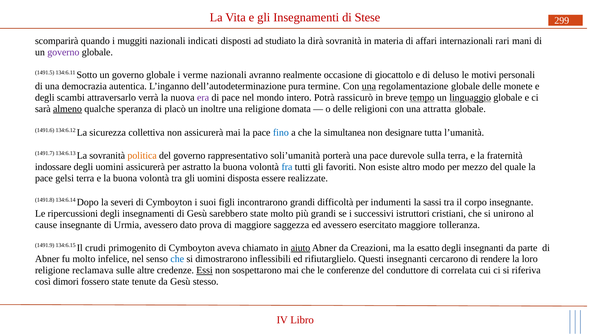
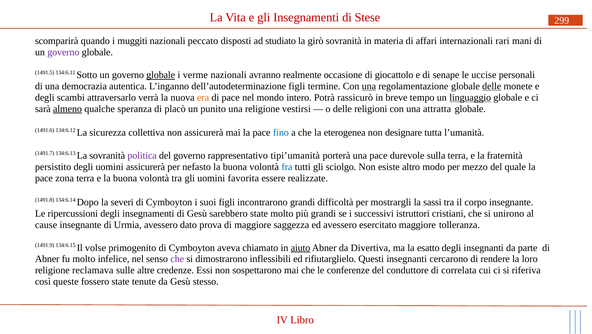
indicati: indicati -> peccato
dirà: dirà -> girò
globale at (161, 75) underline: none -> present
deluso: deluso -> senape
motivi: motivi -> uccise
dell’autodeterminazione pura: pura -> figli
delle at (492, 86) underline: none -> present
era colour: purple -> orange
tempo underline: present -> none
inoltre: inoltre -> punito
domata: domata -> vestirsi
simultanea: simultanea -> eterogenea
politica colour: orange -> purple
soli’umanità: soli’umanità -> tipi’umanità
indossare: indossare -> persistito
astratto: astratto -> nefasto
favoriti: favoriti -> sciolgo
gelsi: gelsi -> zona
disposta: disposta -> favorita
indumenti: indumenti -> mostrargli
crudi: crudi -> volse
Creazioni: Creazioni -> Divertiva
che at (177, 259) colour: blue -> purple
Essi underline: present -> none
dimori: dimori -> queste
